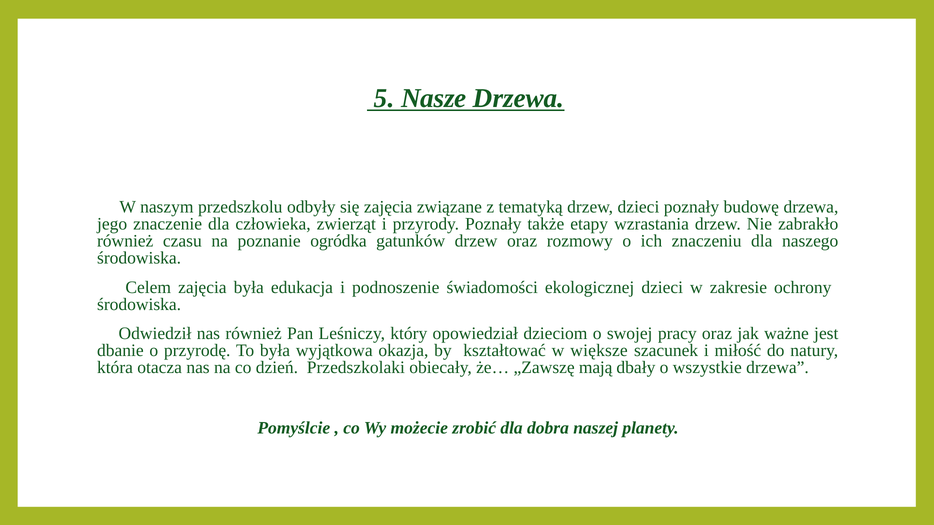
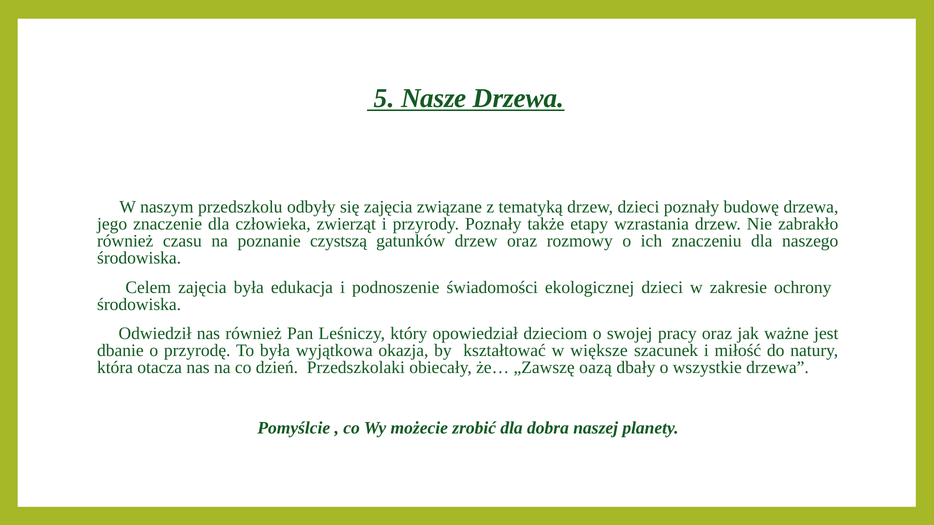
ogródka: ogródka -> czystszą
mają: mają -> oazą
